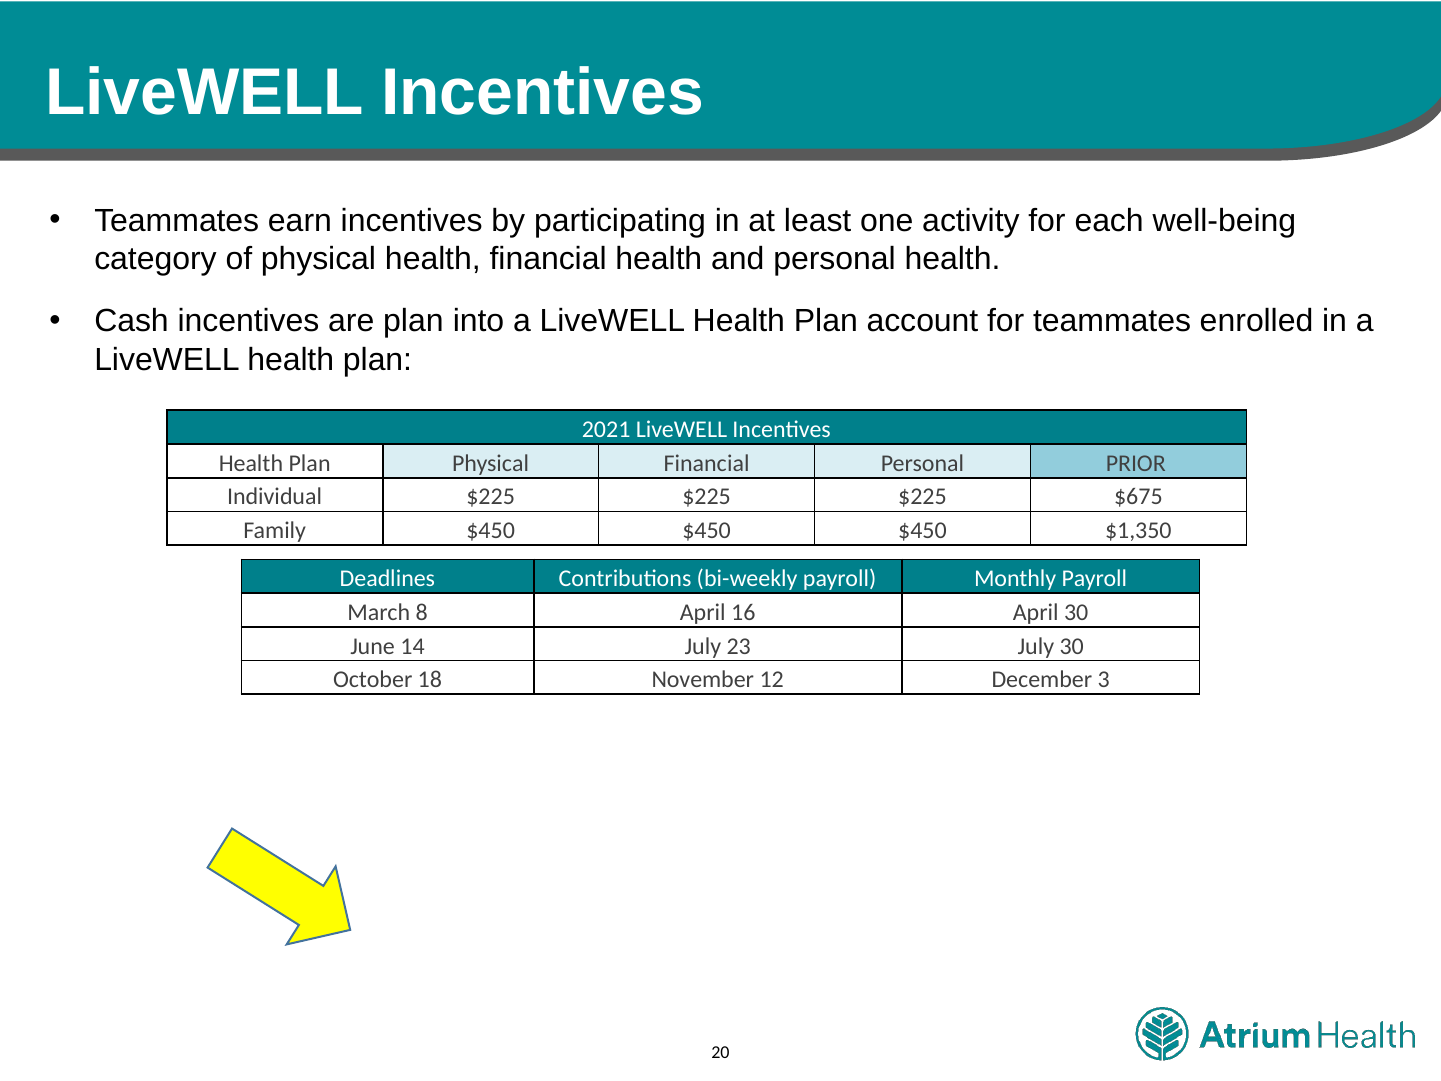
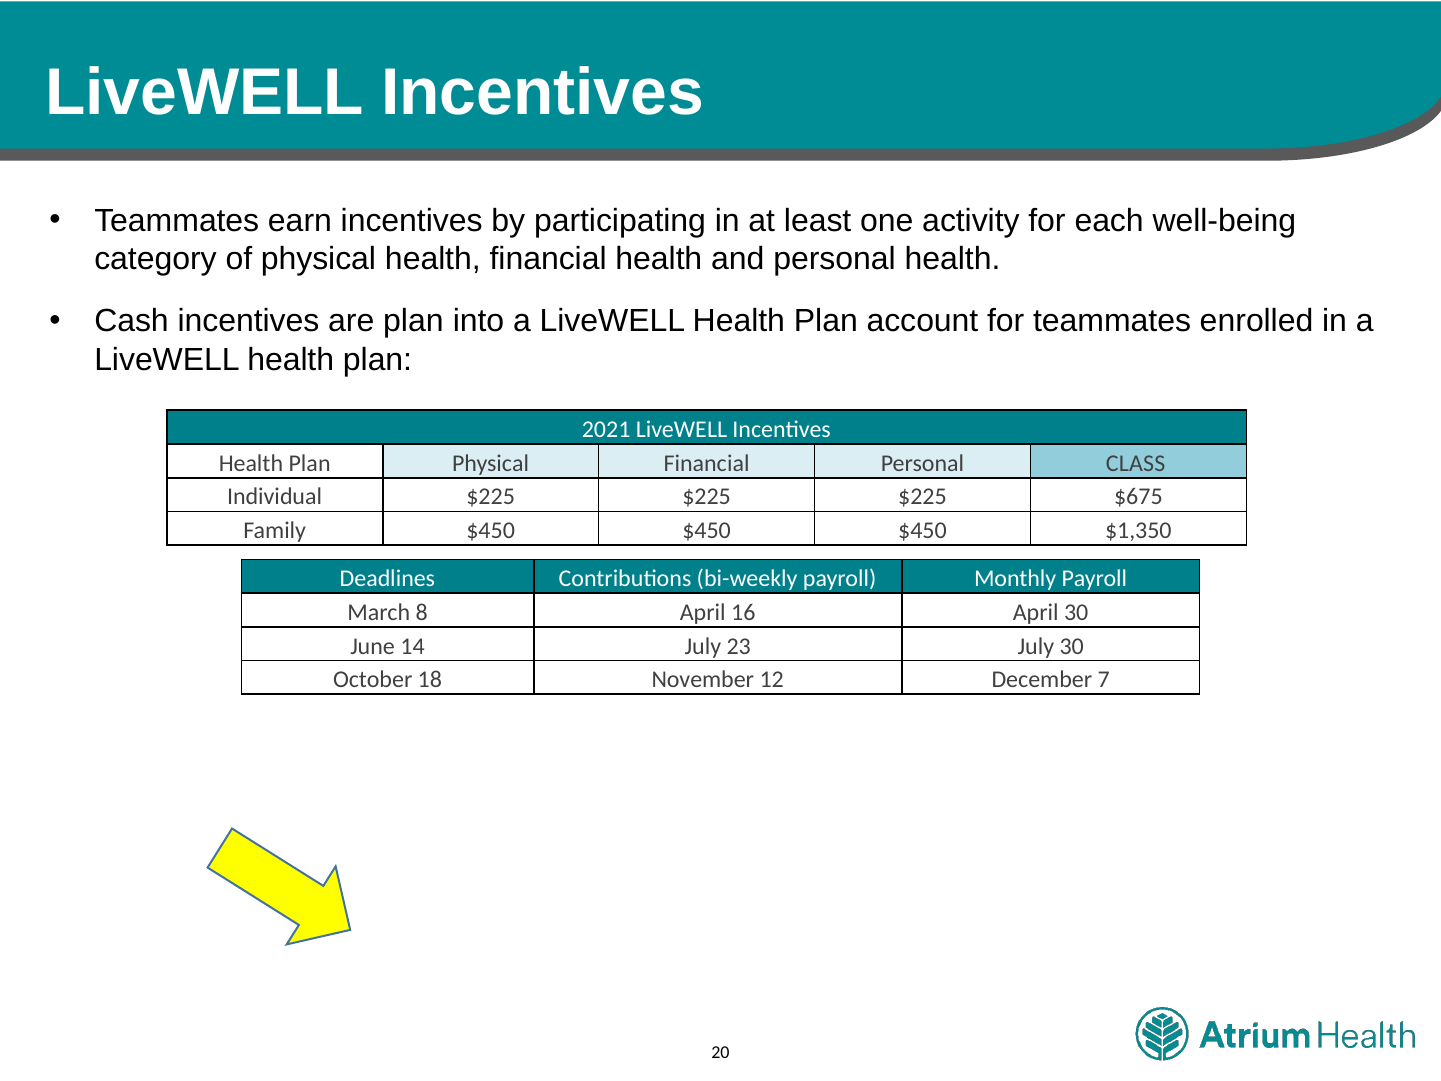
PRIOR: PRIOR -> CLASS
3: 3 -> 7
